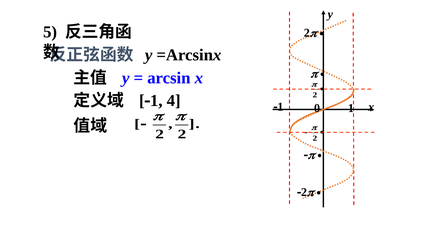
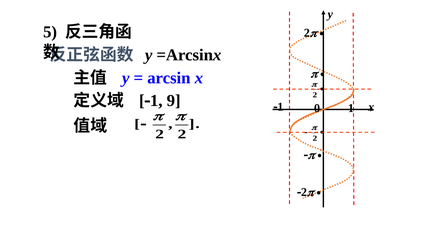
4: 4 -> 9
